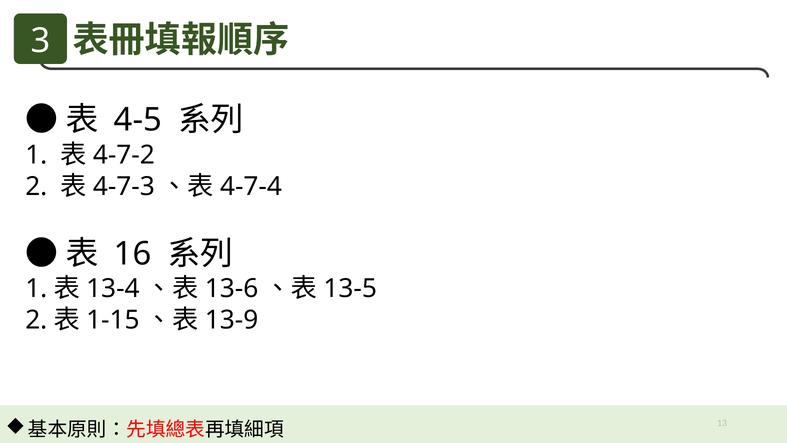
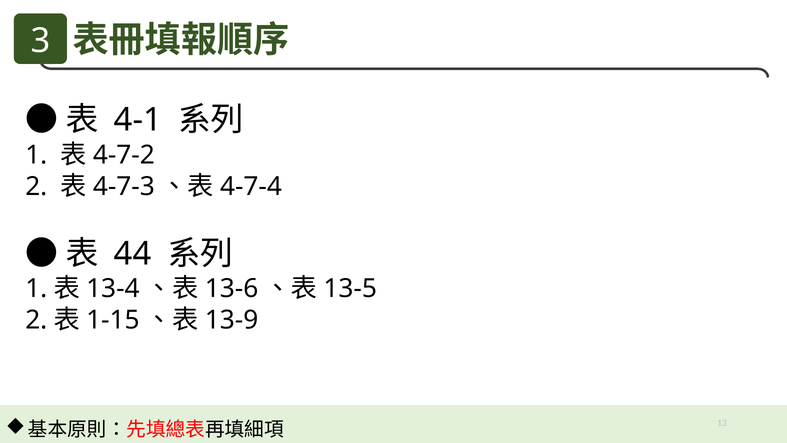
4-5: 4-5 -> 4-1
16: 16 -> 44
